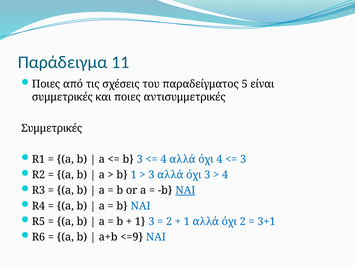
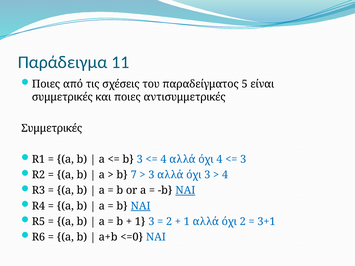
b 1: 1 -> 7
ΝΑΙ at (141, 206) underline: none -> present
<=9: <=9 -> <=0
